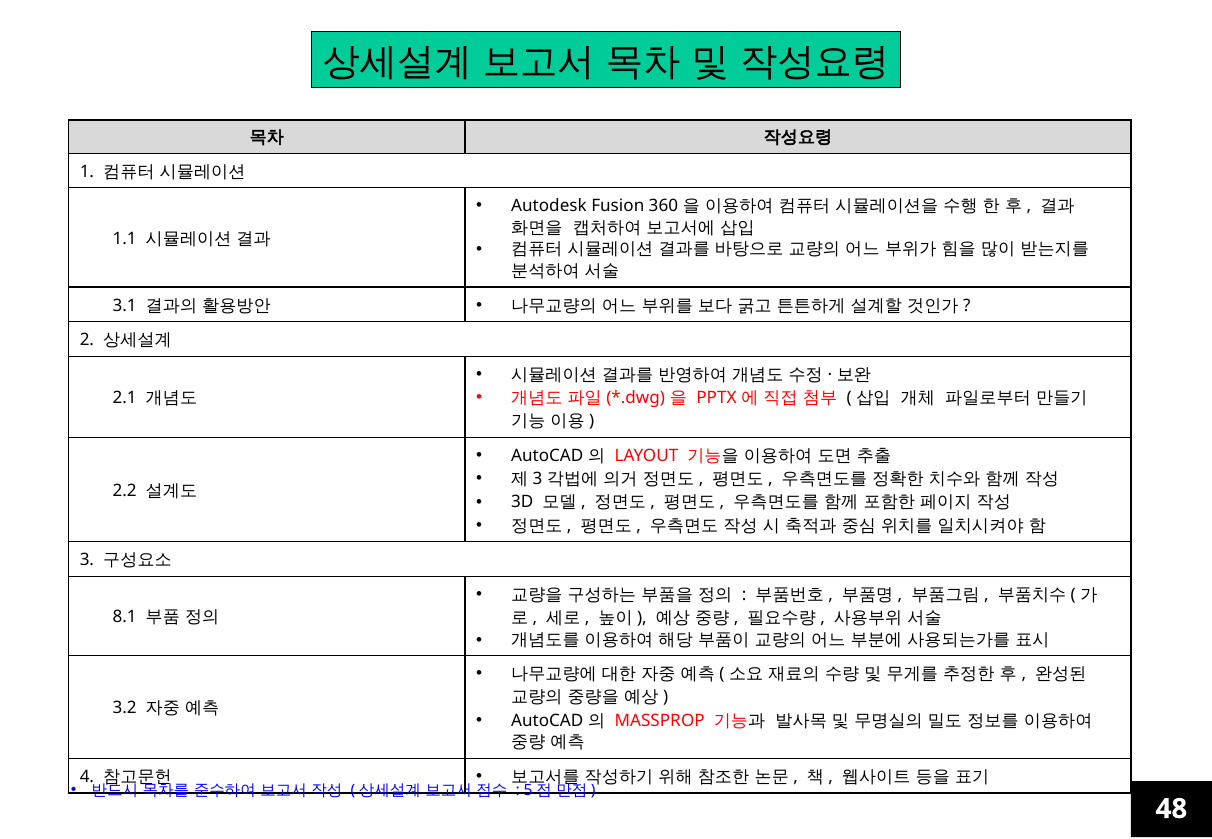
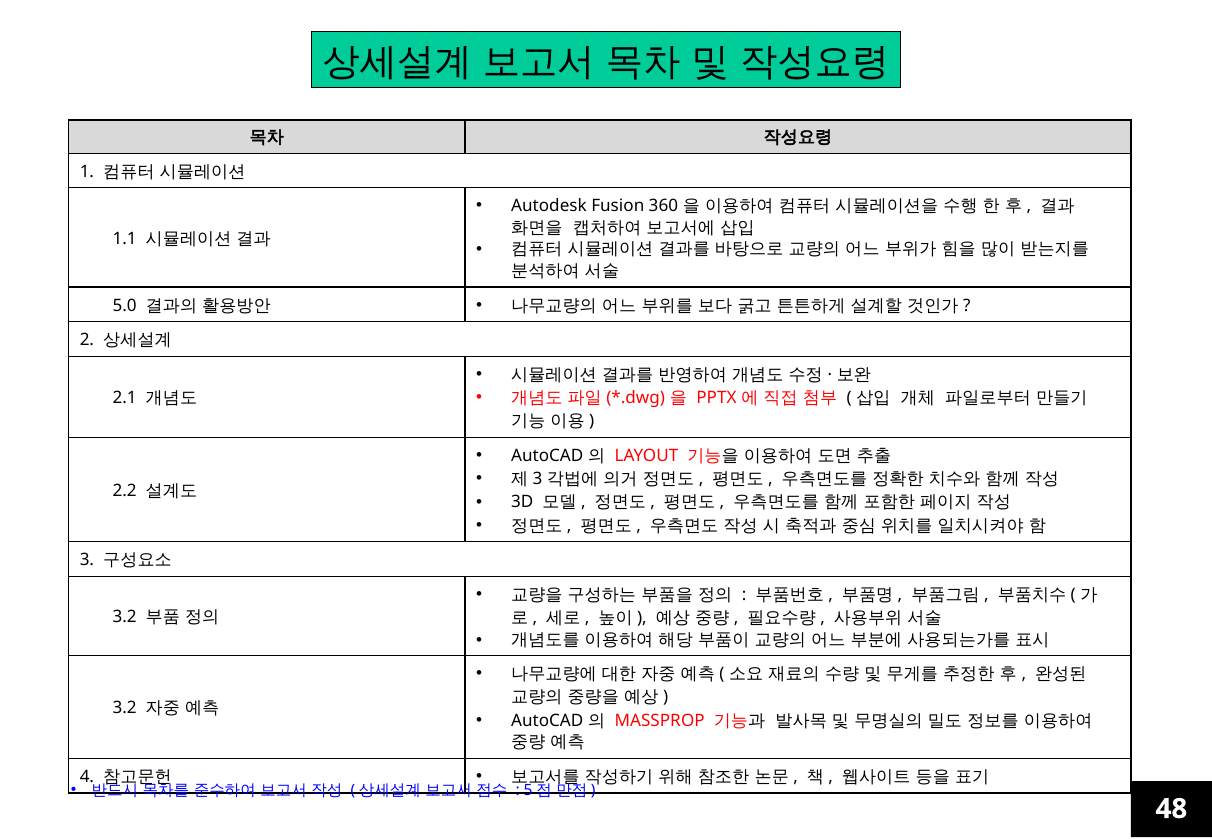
3.1: 3.1 -> 5.0
8.1 at (125, 617): 8.1 -> 3.2
